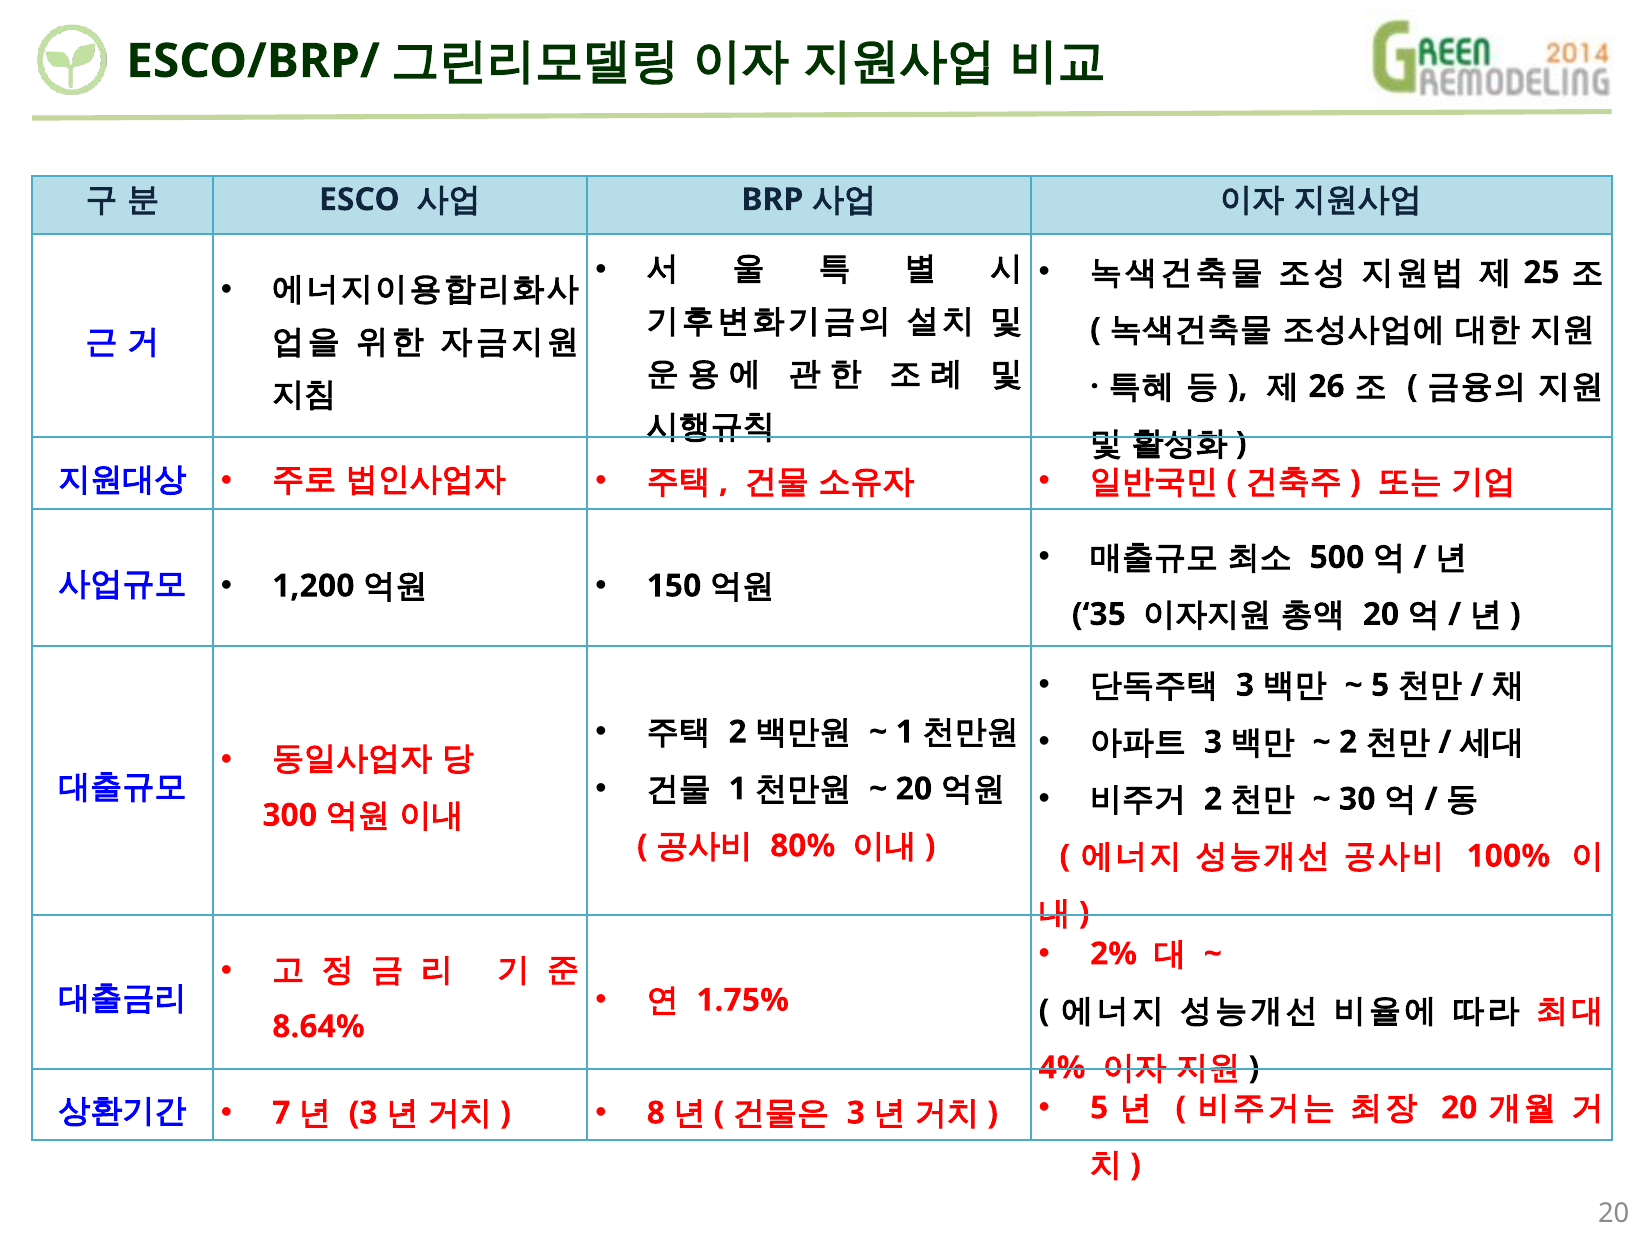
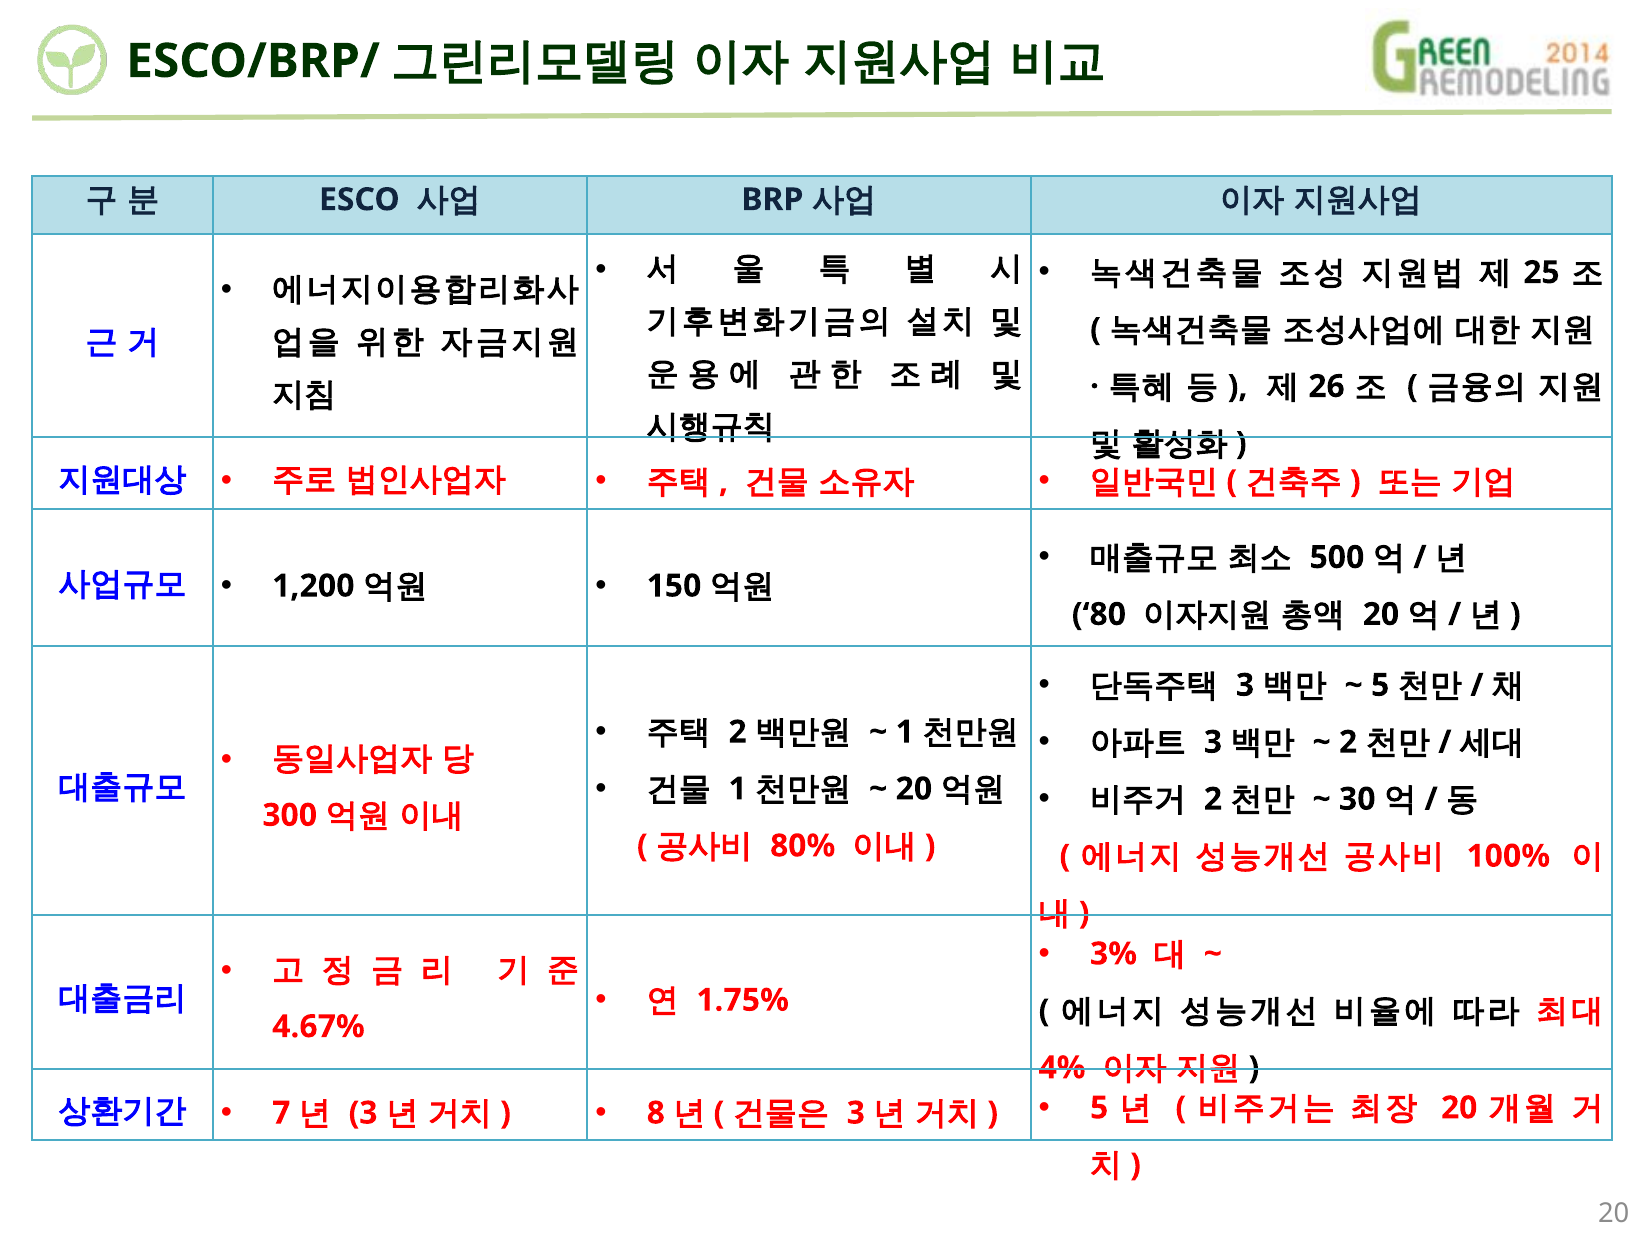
35: 35 -> 80
2%: 2% -> 3%
8.64%: 8.64% -> 4.67%
